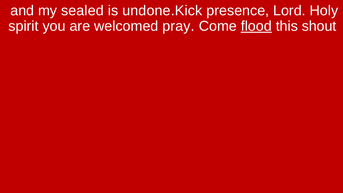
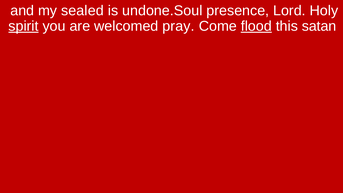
undone.Kick: undone.Kick -> undone.Soul
spirit underline: none -> present
shout: shout -> satan
